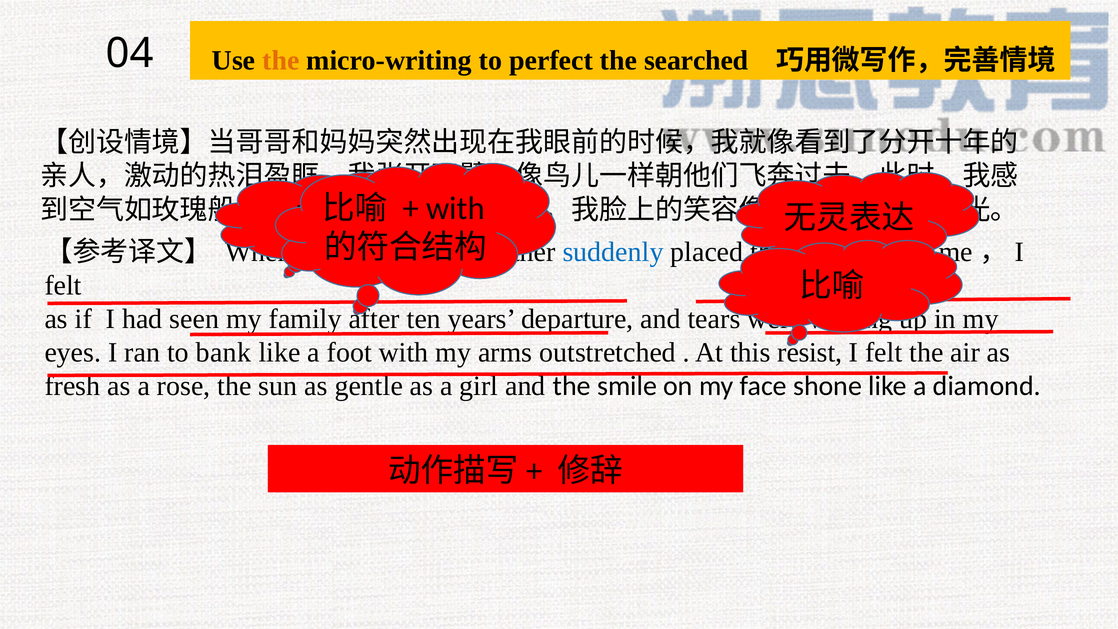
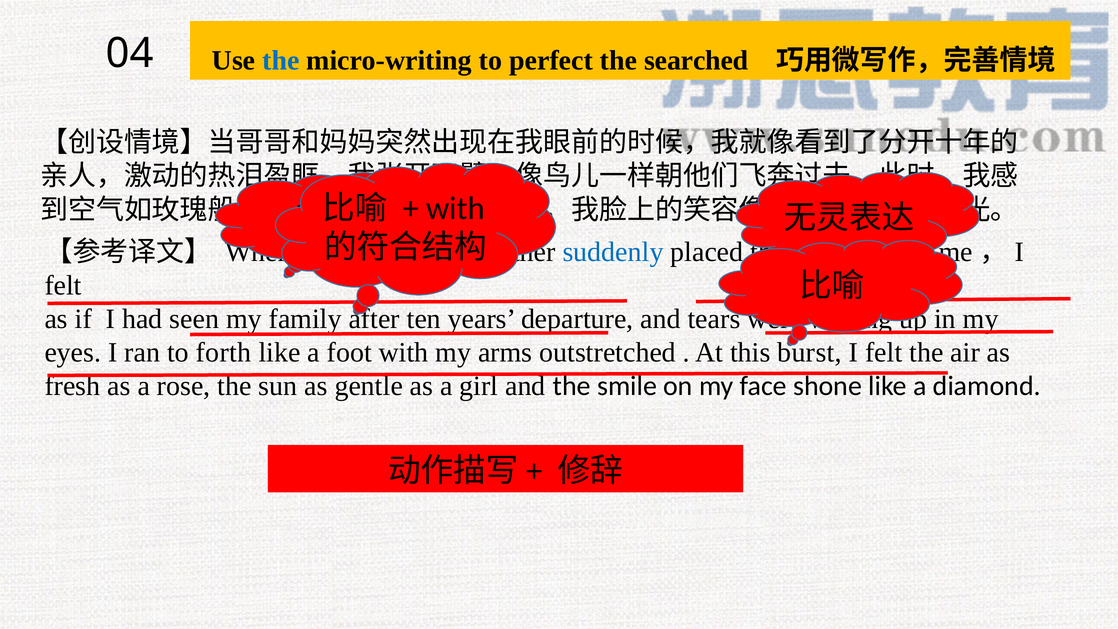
the at (281, 61) colour: orange -> blue
bank: bank -> forth
resist: resist -> burst
